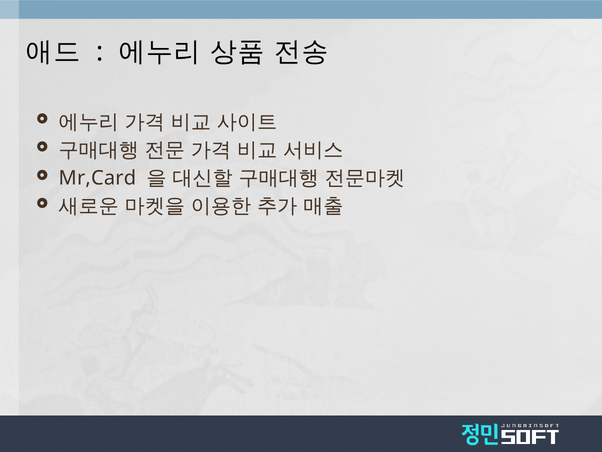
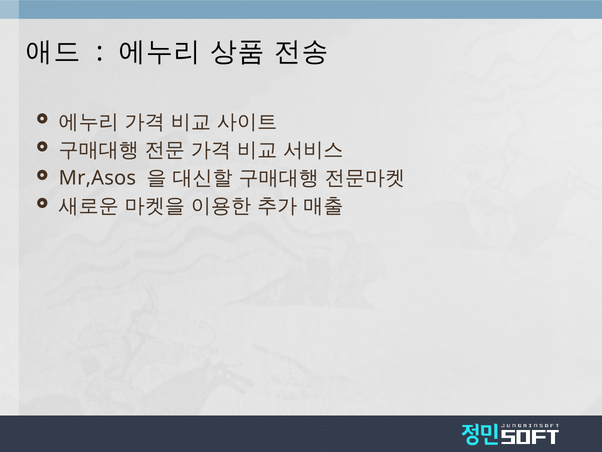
Mr,Card: Mr,Card -> Mr,Asos
